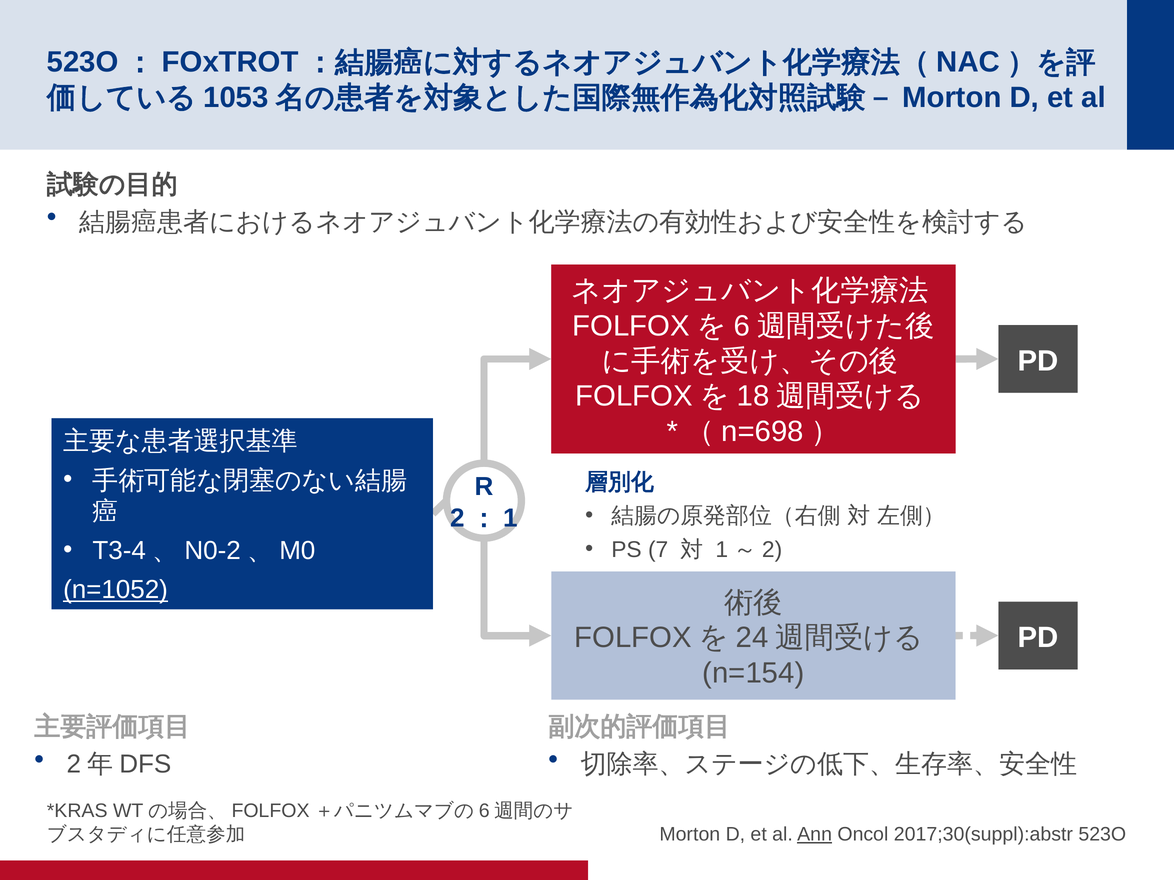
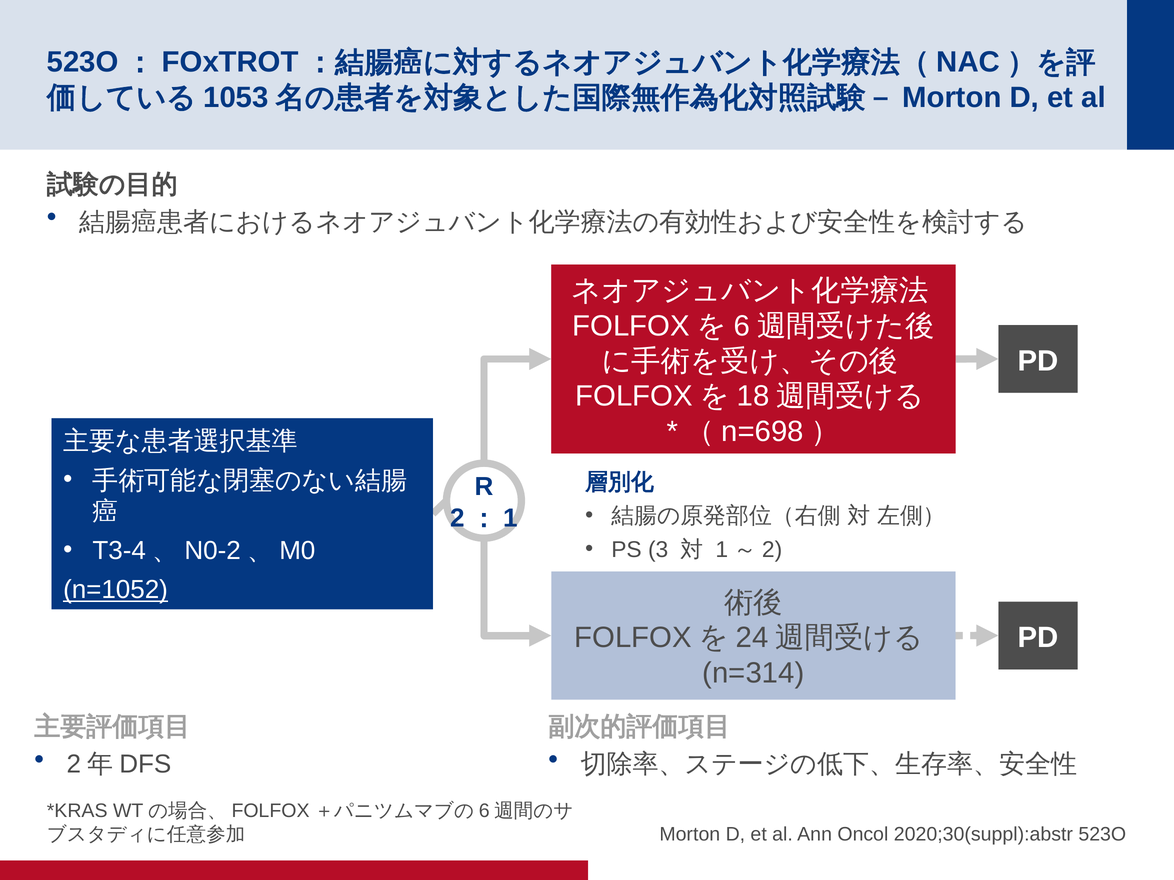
7: 7 -> 3
n=154: n=154 -> n=314
Ann underline: present -> none
2017;30(suppl):abstr: 2017;30(suppl):abstr -> 2020;30(suppl):abstr
